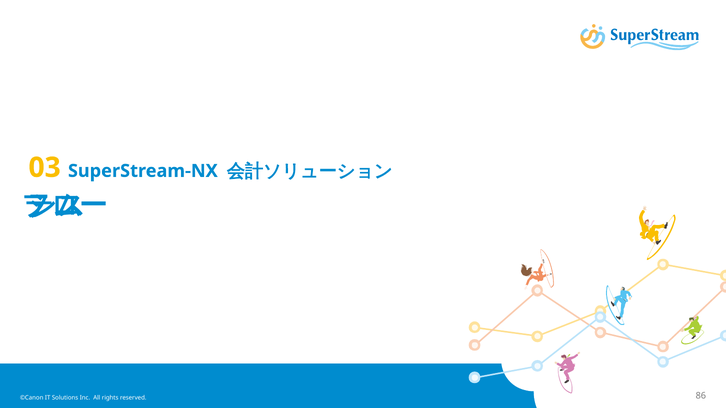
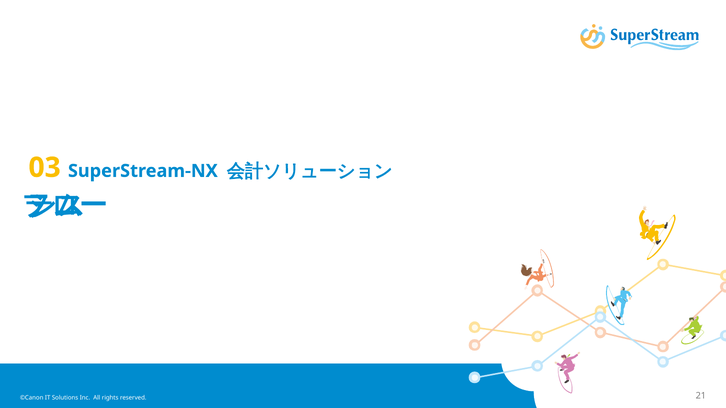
86: 86 -> 21
